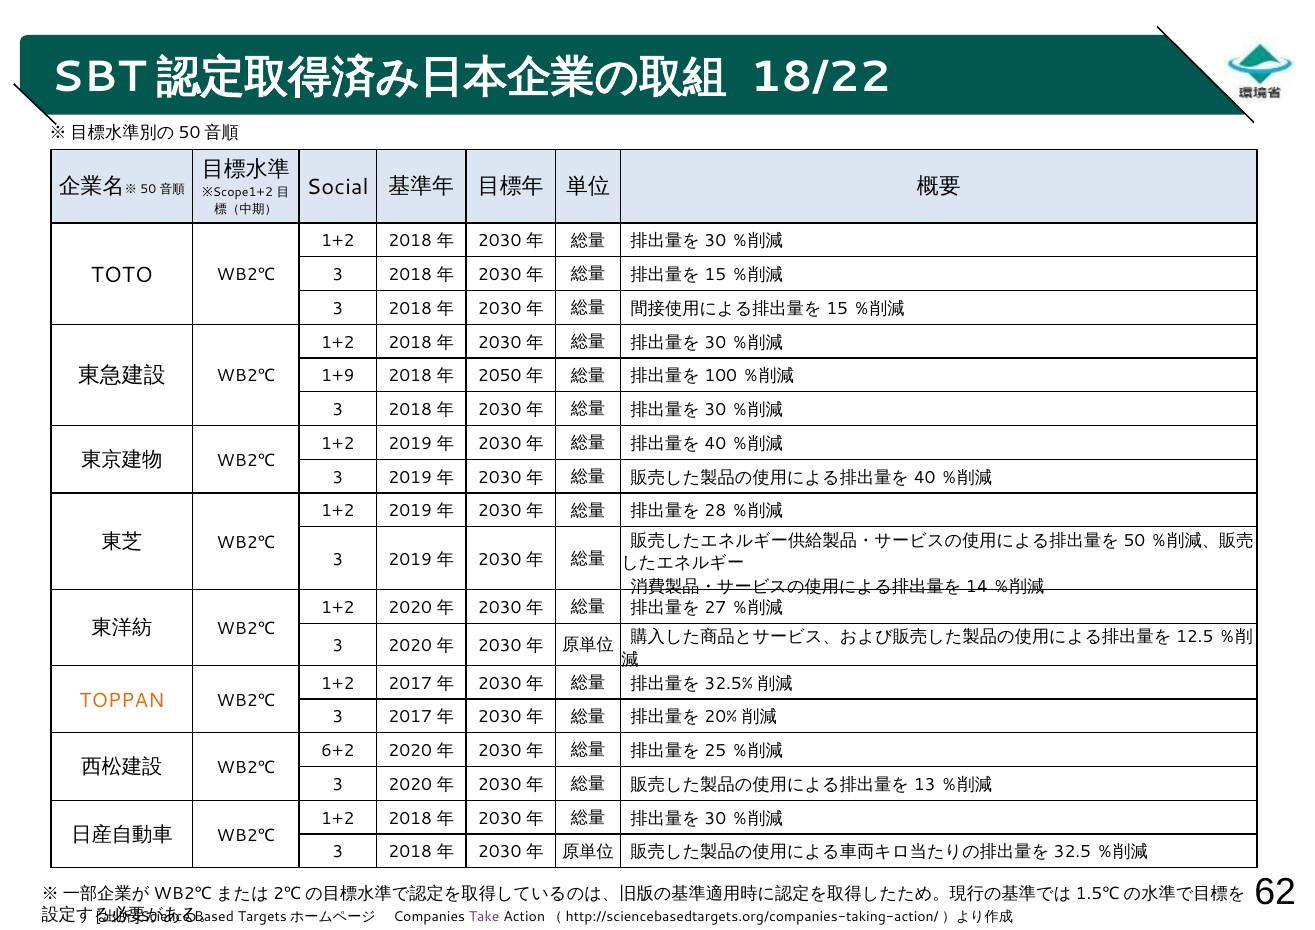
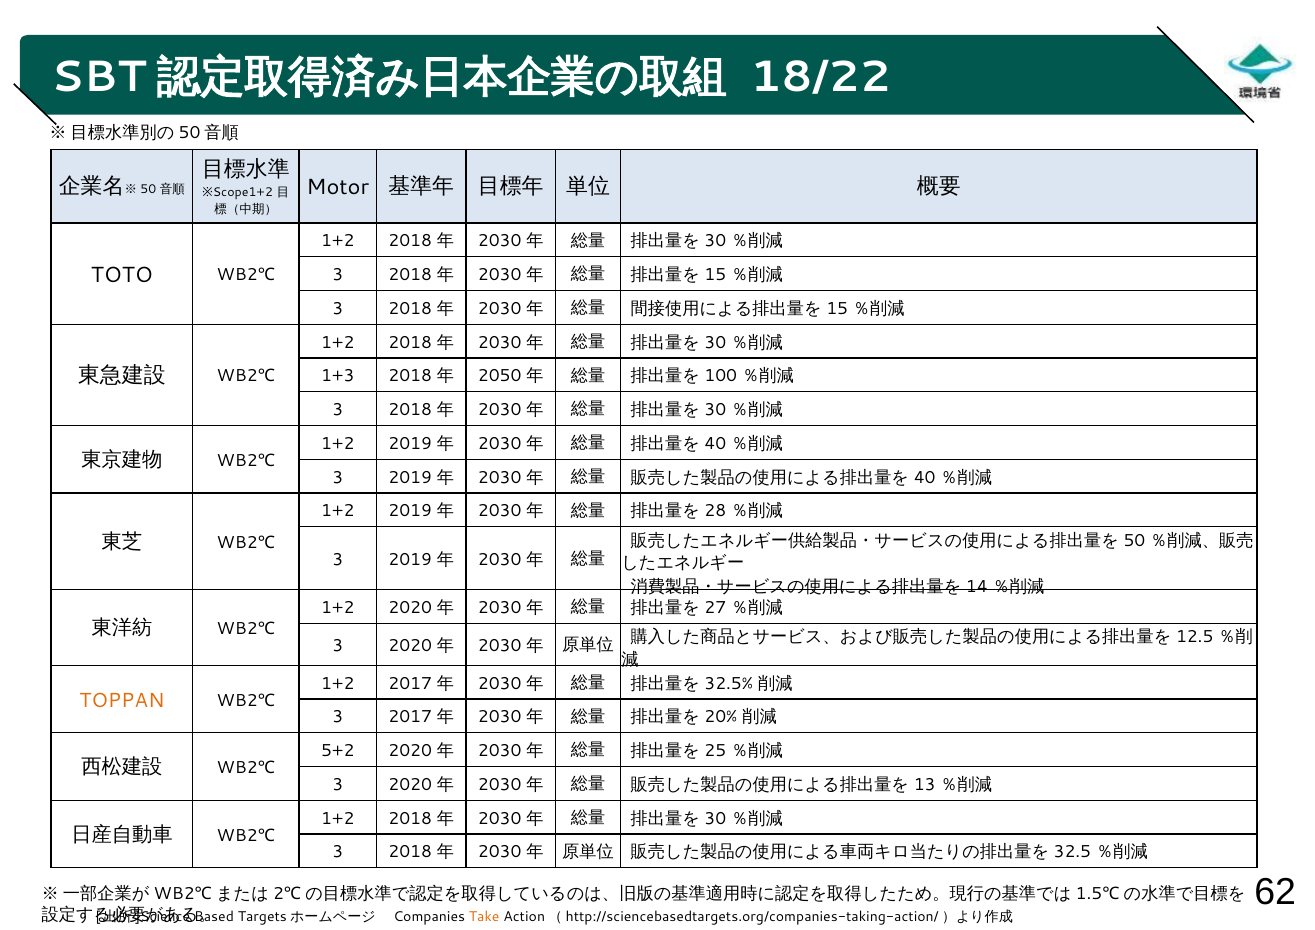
Social: Social -> Motor
1+9: 1+9 -> 1+3
6+2: 6+2 -> 5+2
Take colour: purple -> orange
